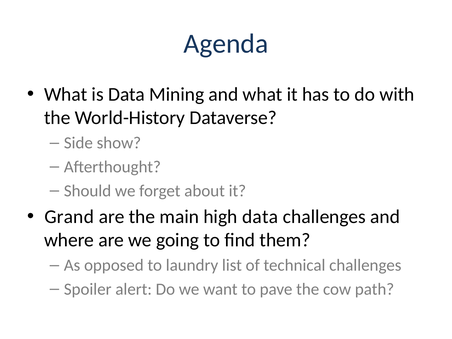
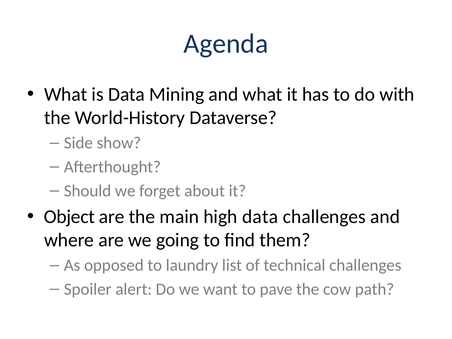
Grand: Grand -> Object
